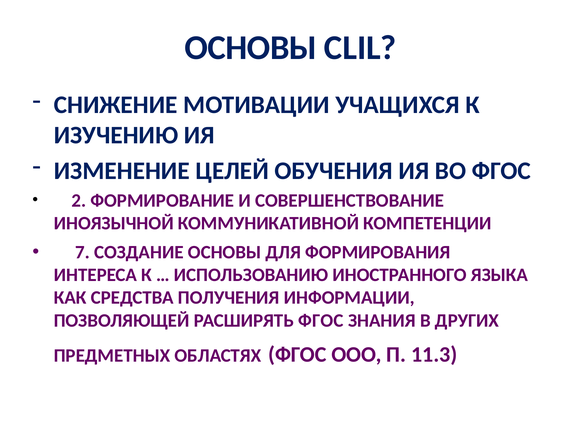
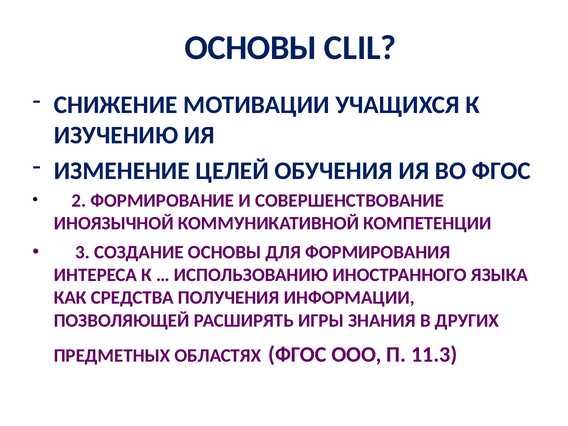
7: 7 -> 3
РАСШИРЯТЬ ФГОС: ФГОС -> ИГРЫ
